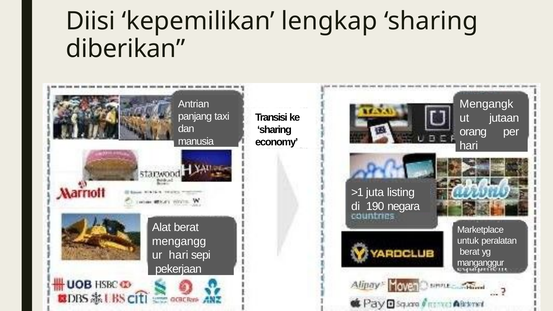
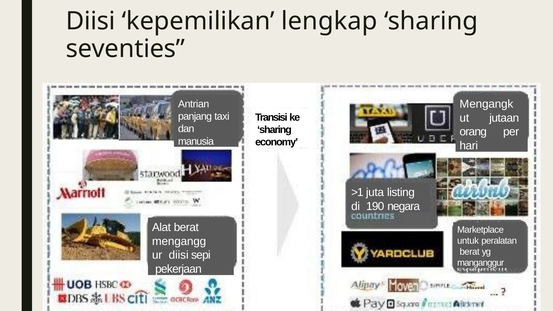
diberikan: diberikan -> seventies
hari at (179, 255): hari -> diisi
